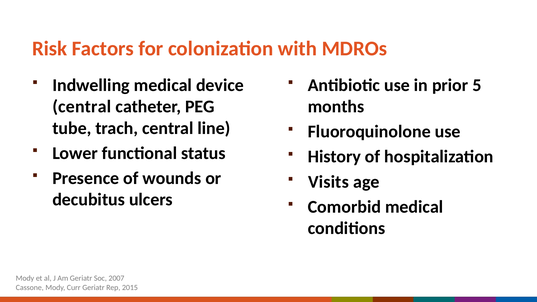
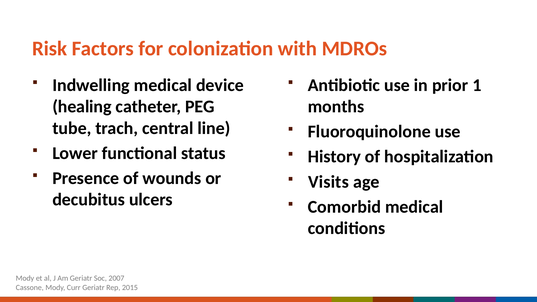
5: 5 -> 1
central at (82, 107): central -> healing
